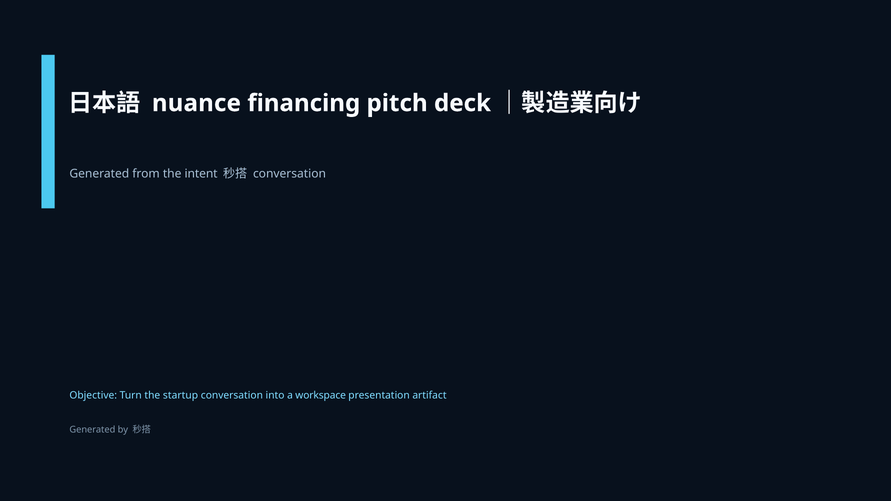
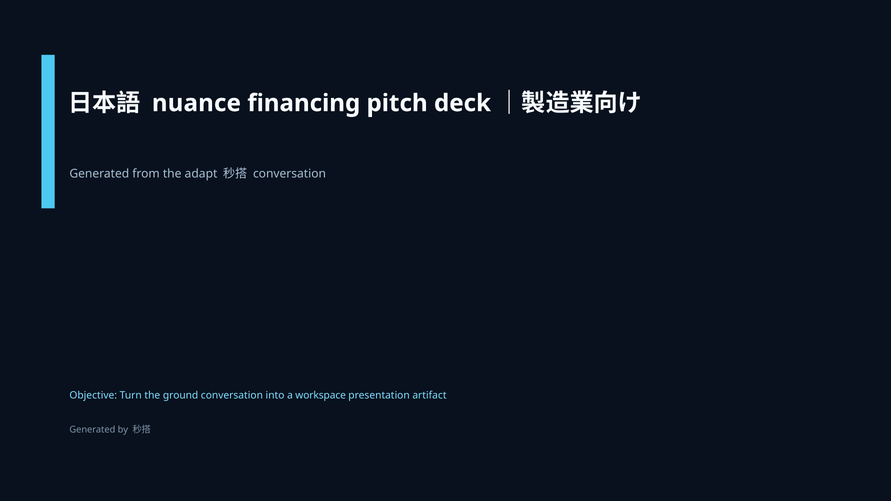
intent: intent -> adapt
startup: startup -> ground
